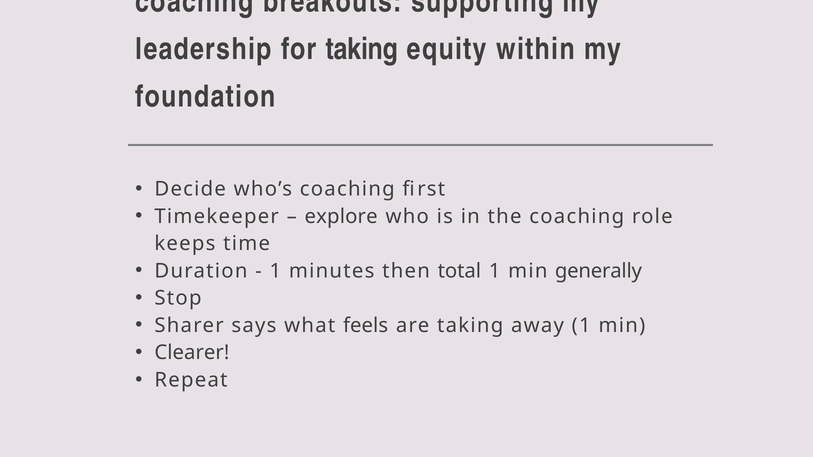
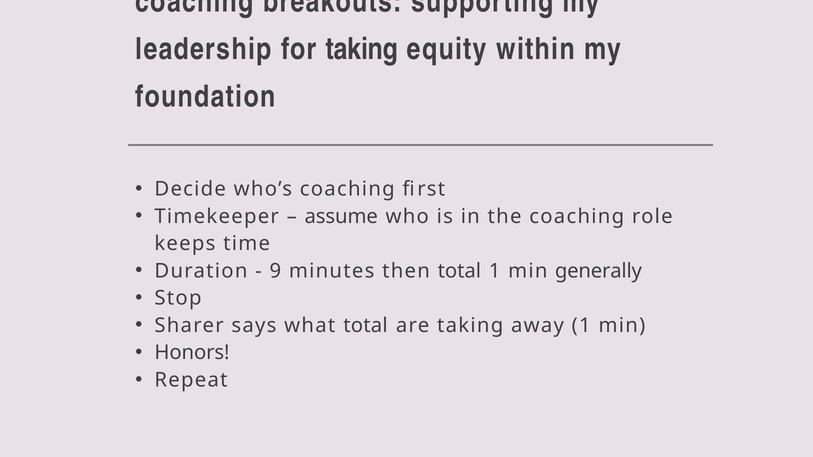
explore: explore -> assume
1 at (275, 271): 1 -> 9
what feels: feels -> total
Clearer: Clearer -> Honors
